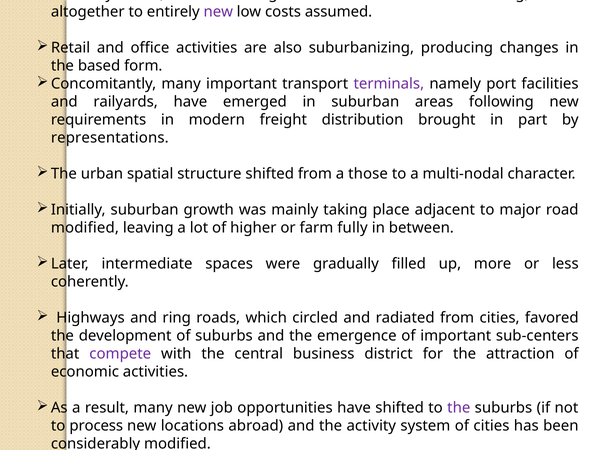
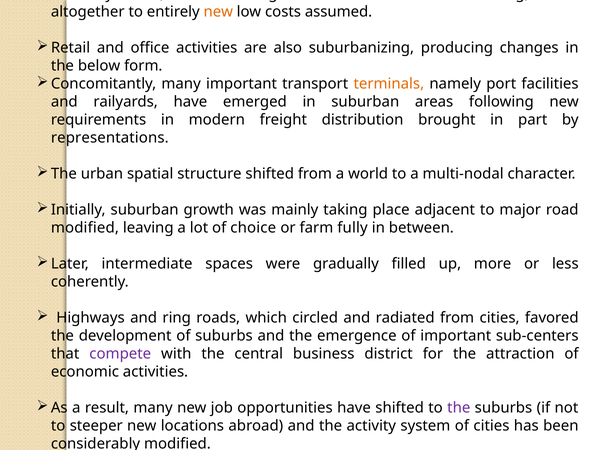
new at (218, 12) colour: purple -> orange
based: based -> below
terminals colour: purple -> orange
those: those -> world
higher: higher -> choice
process: process -> steeper
